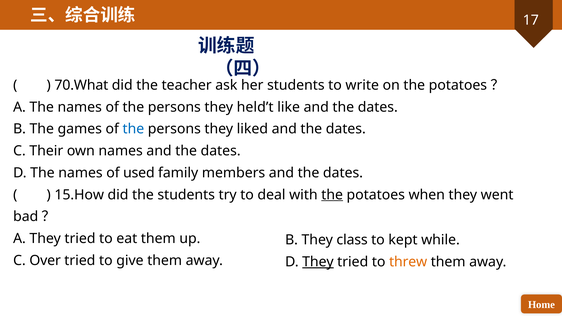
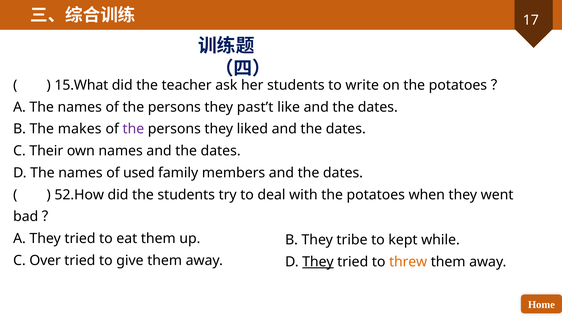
70.What: 70.What -> 15.What
held’t: held’t -> past’t
games: games -> makes
the at (133, 129) colour: blue -> purple
15.How: 15.How -> 52.How
the at (332, 195) underline: present -> none
class: class -> tribe
